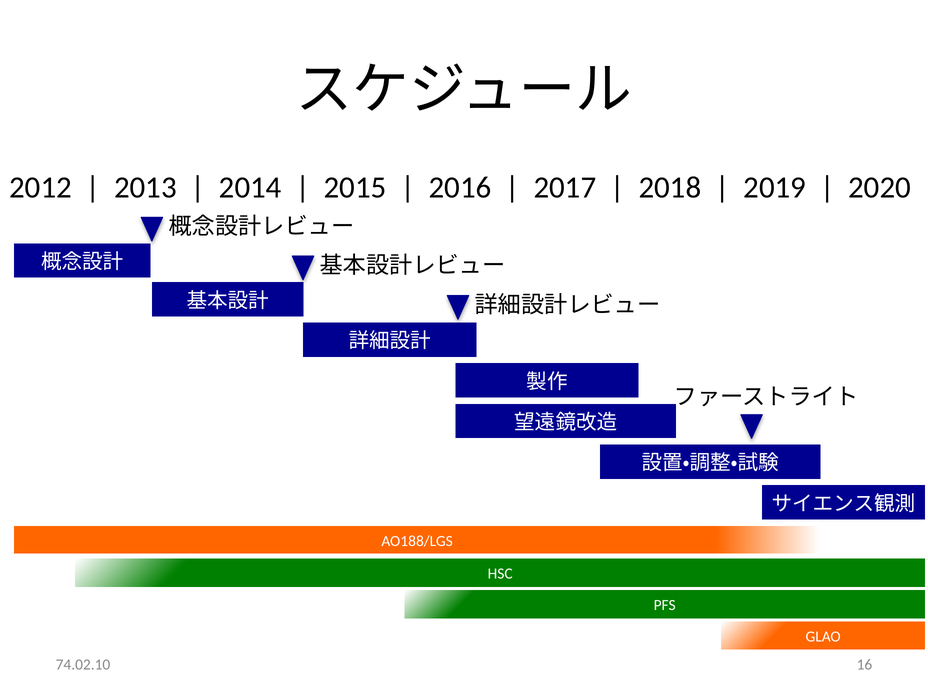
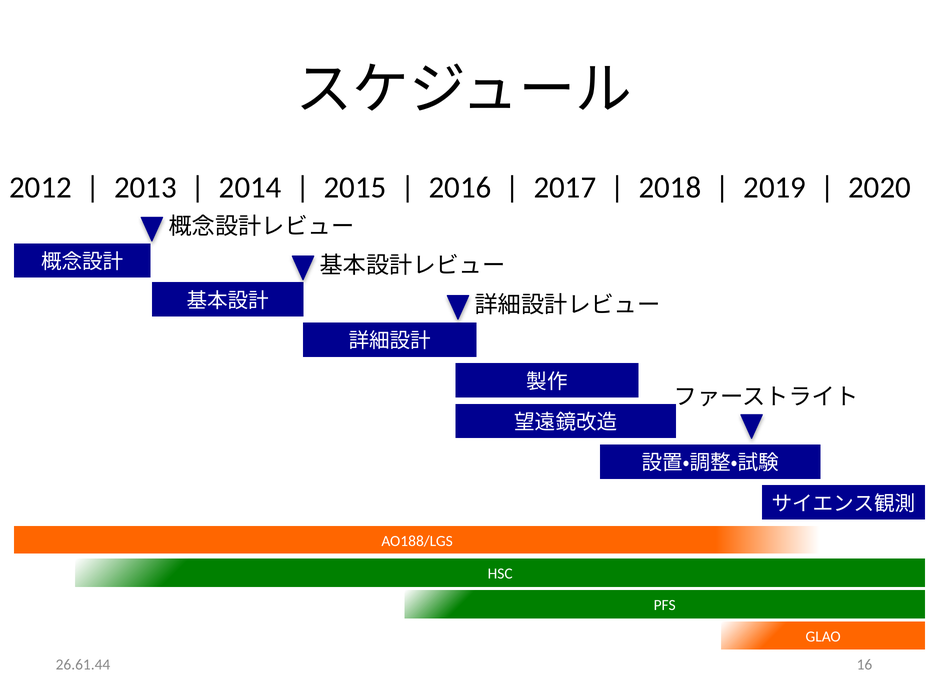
74.02.10: 74.02.10 -> 26.61.44
